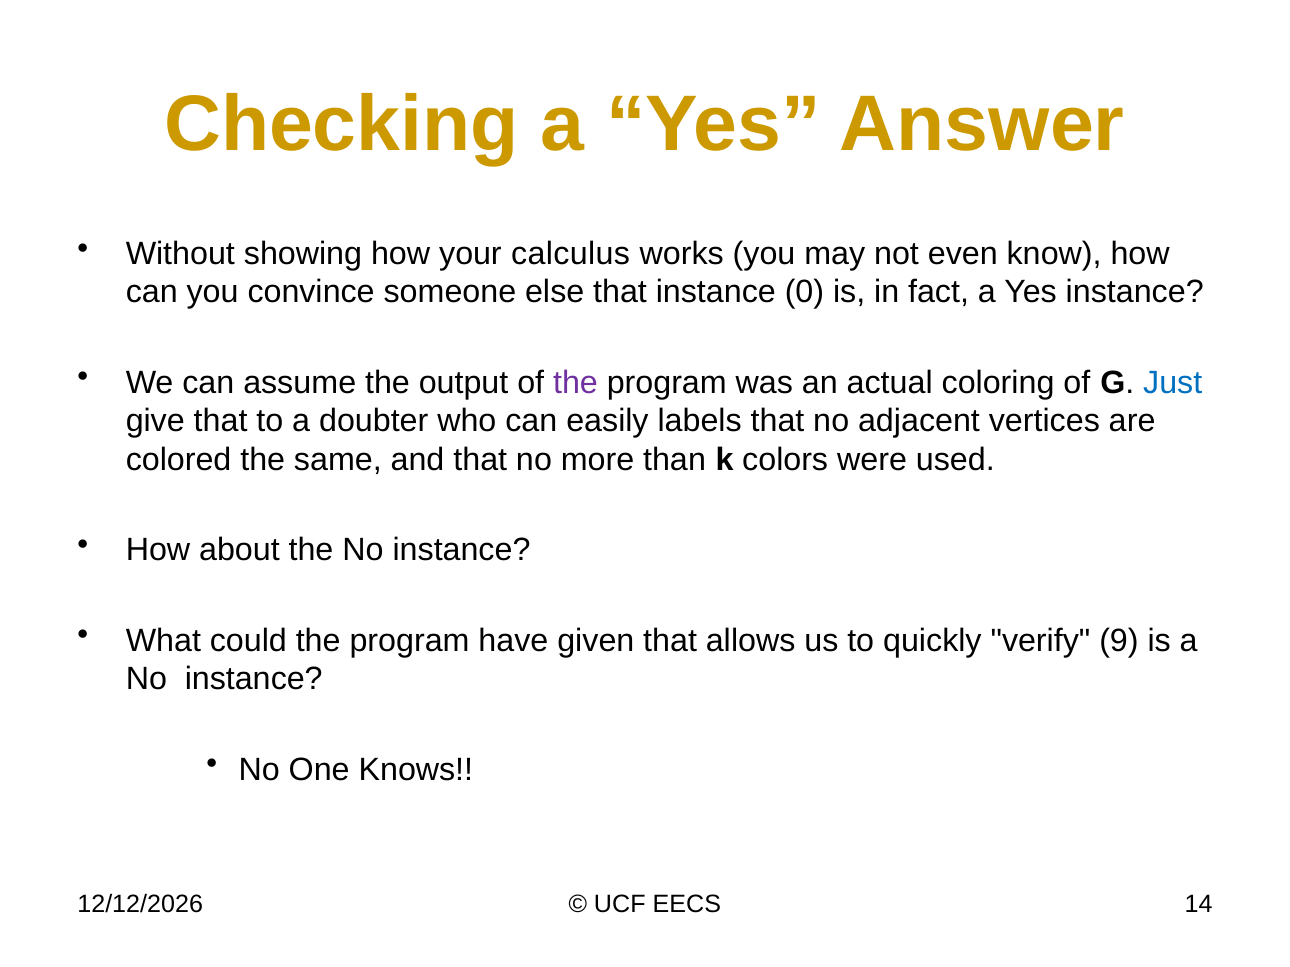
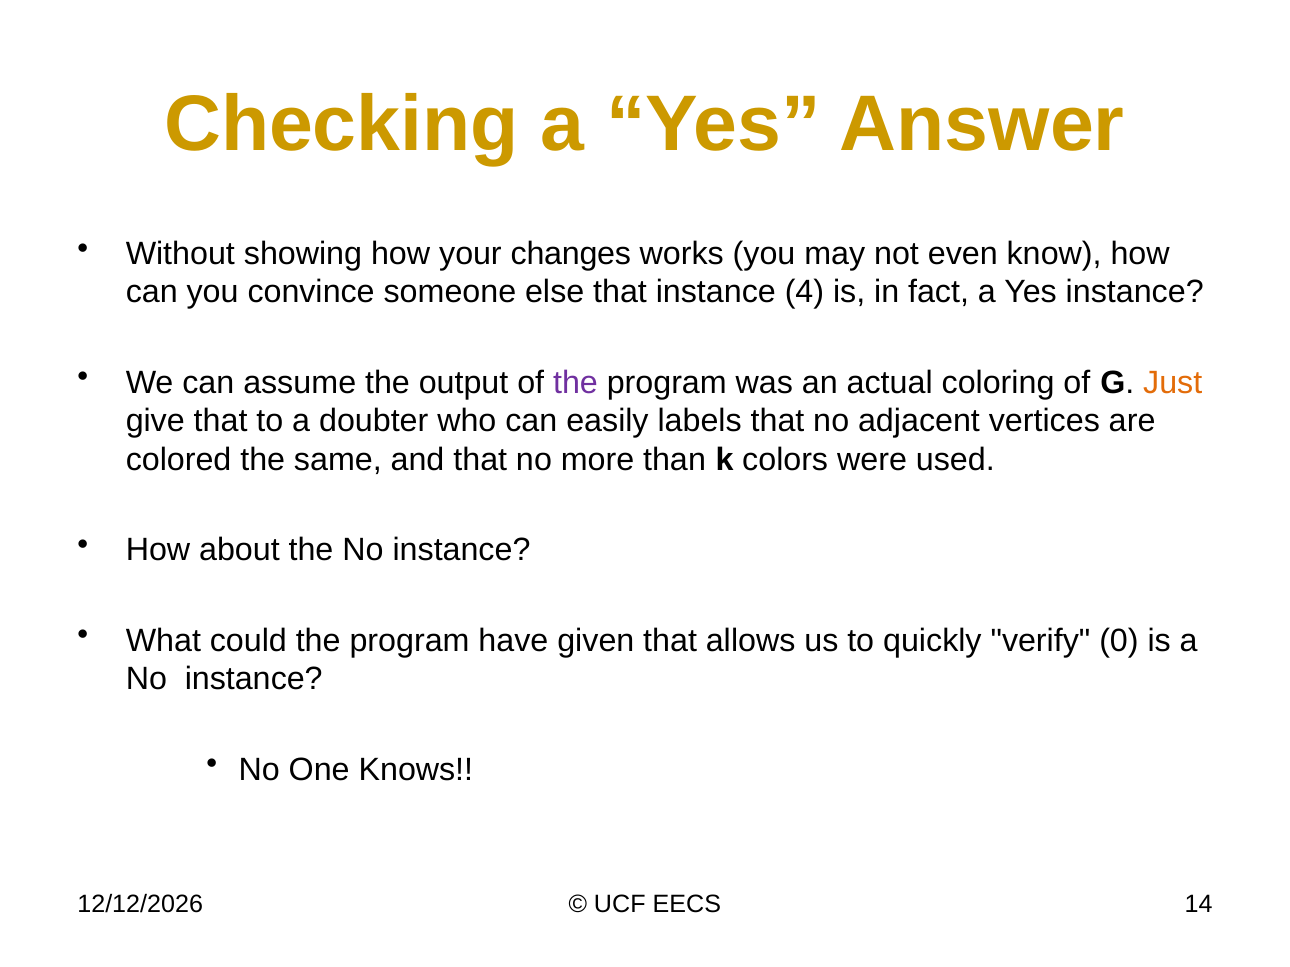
calculus: calculus -> changes
0: 0 -> 4
Just colour: blue -> orange
9: 9 -> 0
